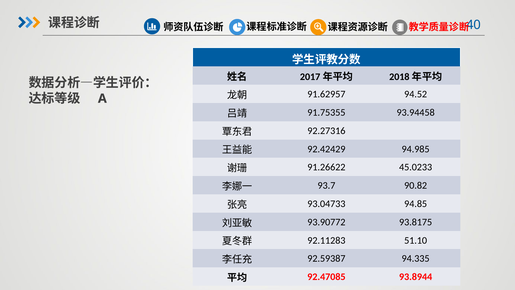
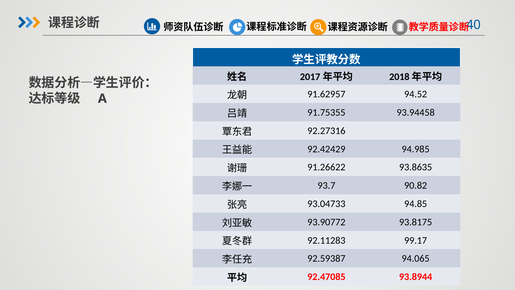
45.0233: 45.0233 -> 93.8635
51.10: 51.10 -> 99.17
94.335: 94.335 -> 94.065
